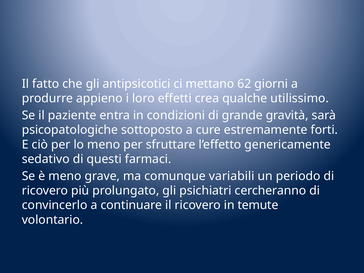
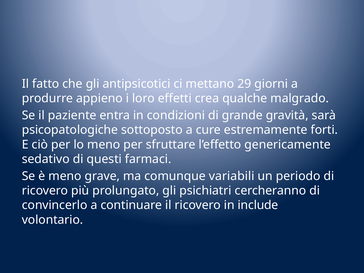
62: 62 -> 29
utilissimo: utilissimo -> malgrado
temute: temute -> include
